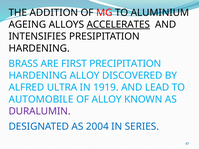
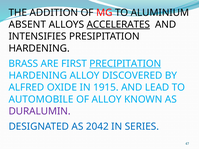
AGEING: AGEING -> ABSENT
PRECIPITATION underline: none -> present
ULTRA: ULTRA -> OXIDE
1919: 1919 -> 1915
2004: 2004 -> 2042
